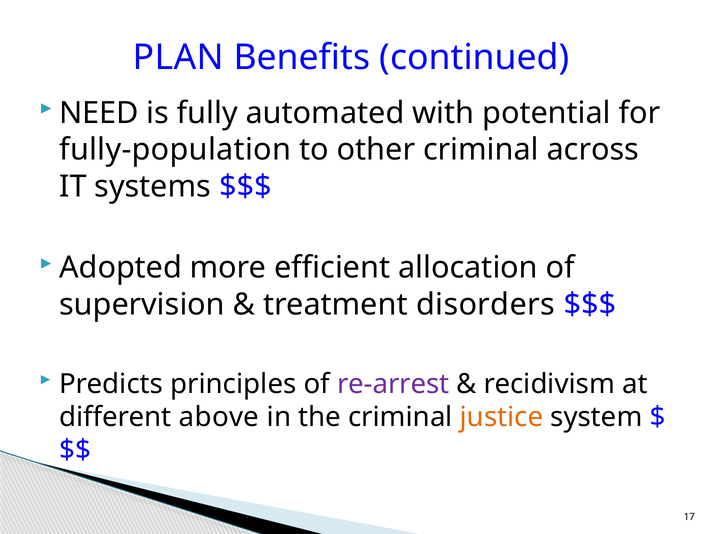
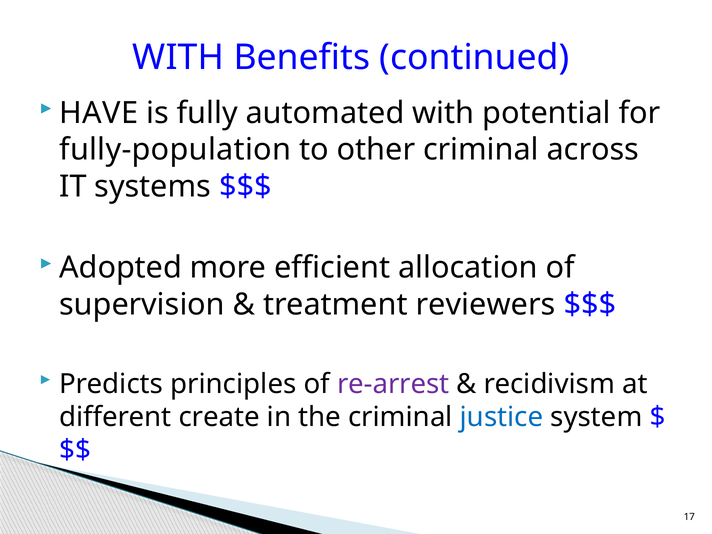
PLAN at (178, 58): PLAN -> WITH
NEED: NEED -> HAVE
disorders: disorders -> reviewers
above: above -> create
justice colour: orange -> blue
